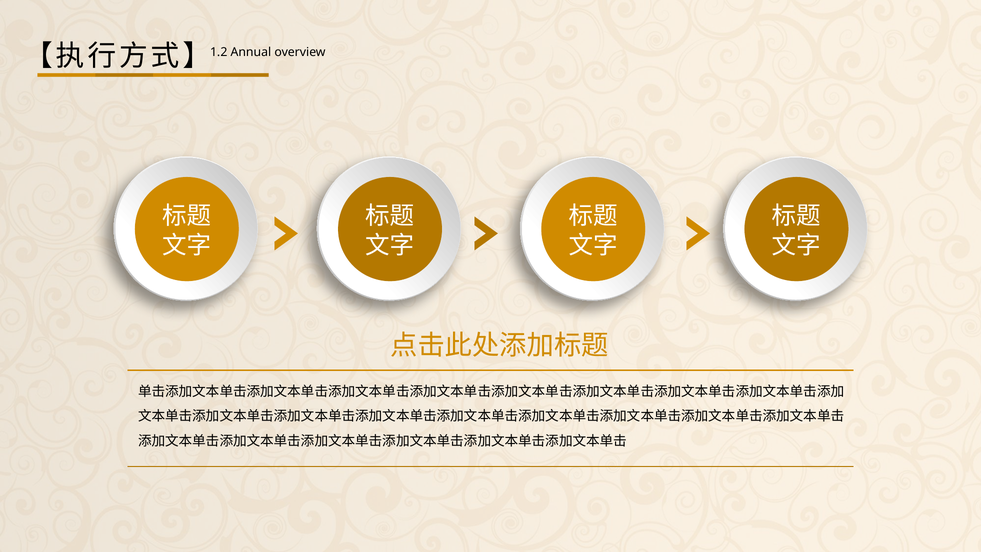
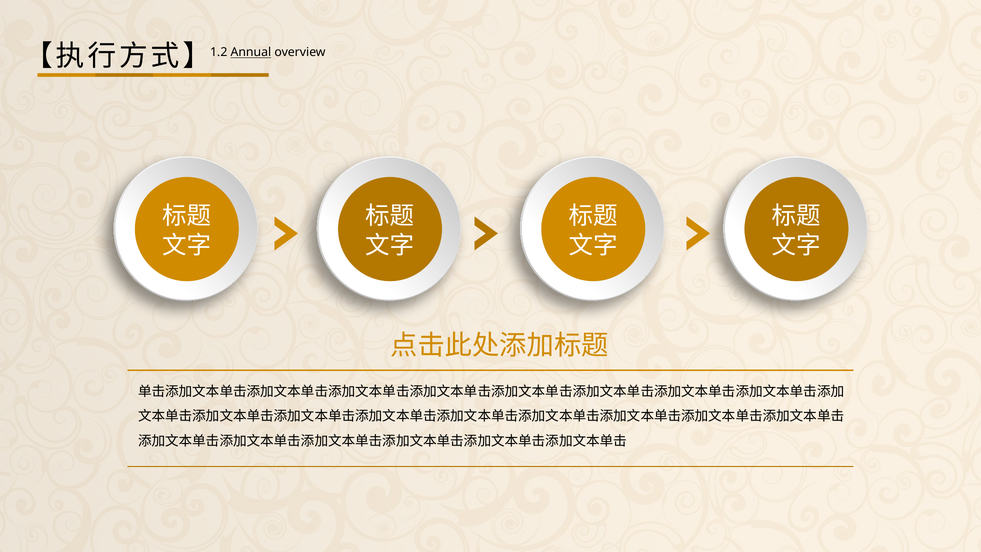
Annual underline: none -> present
